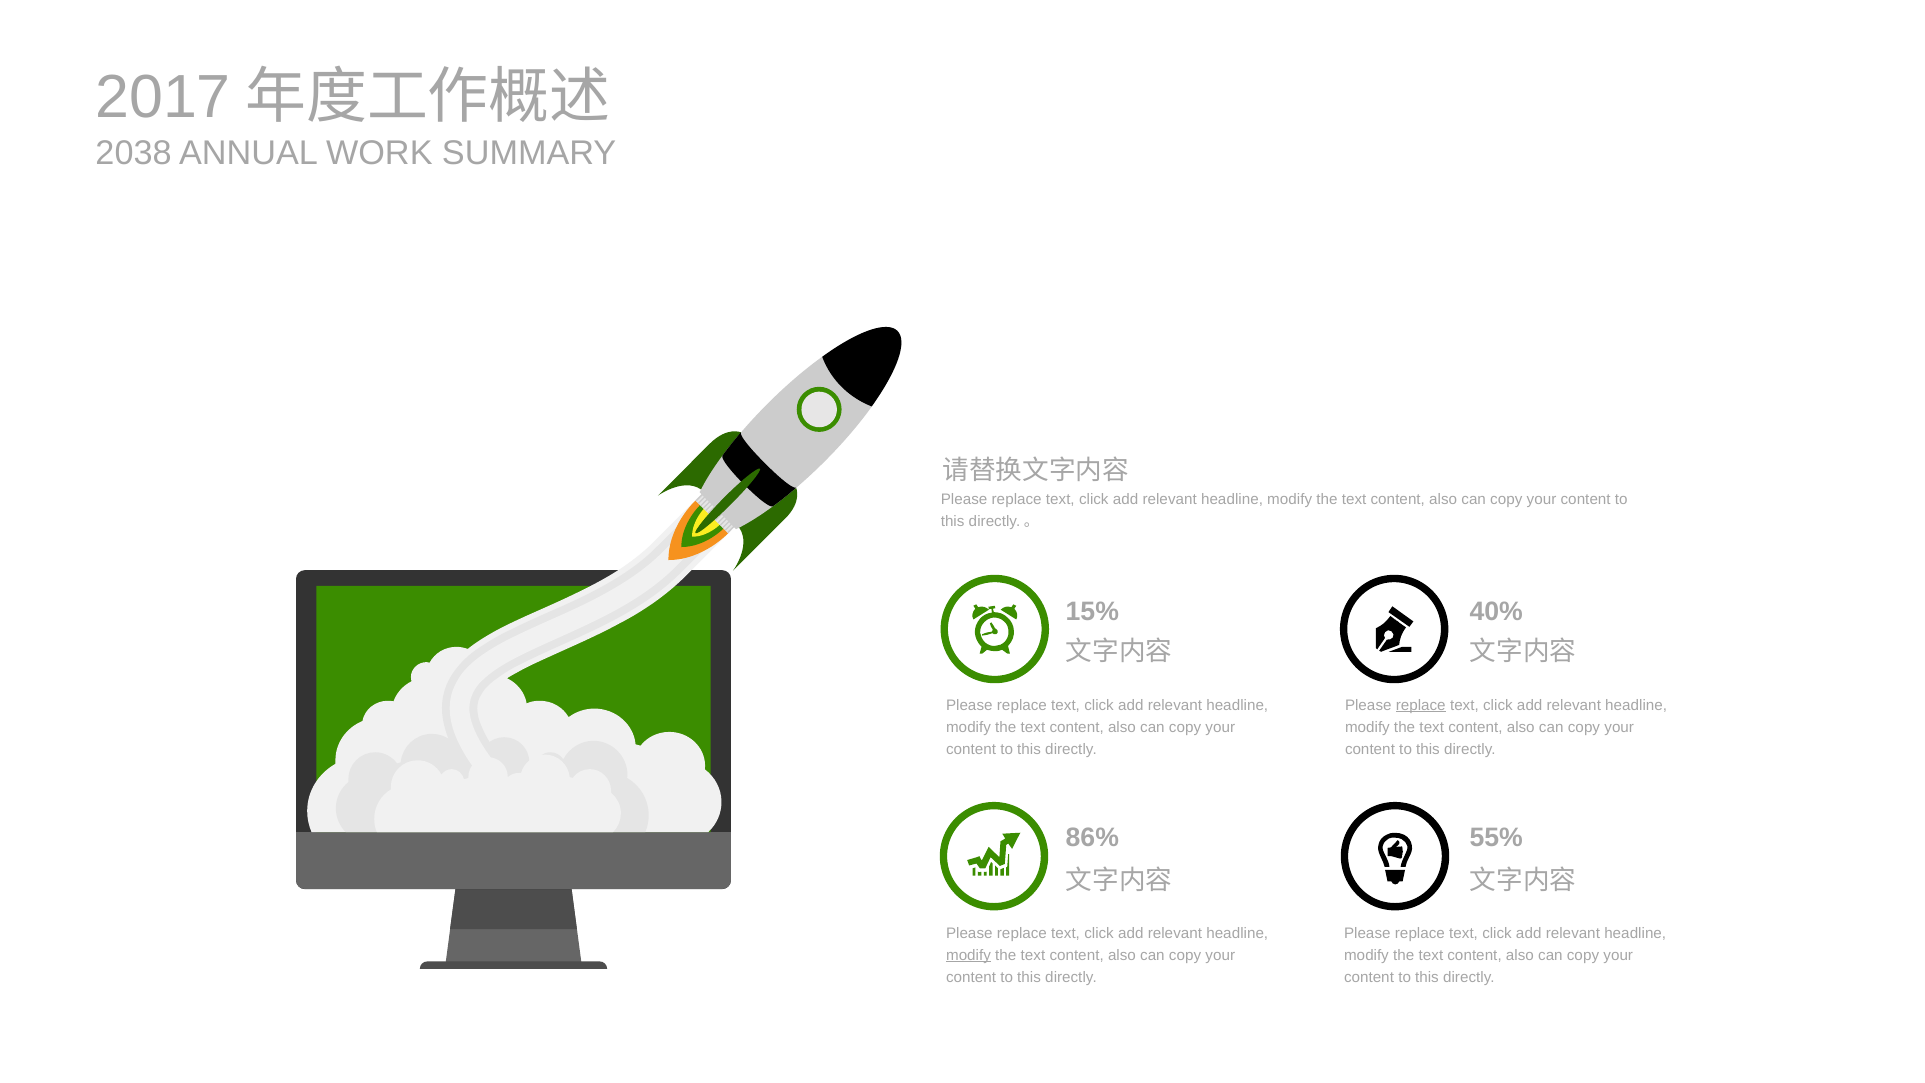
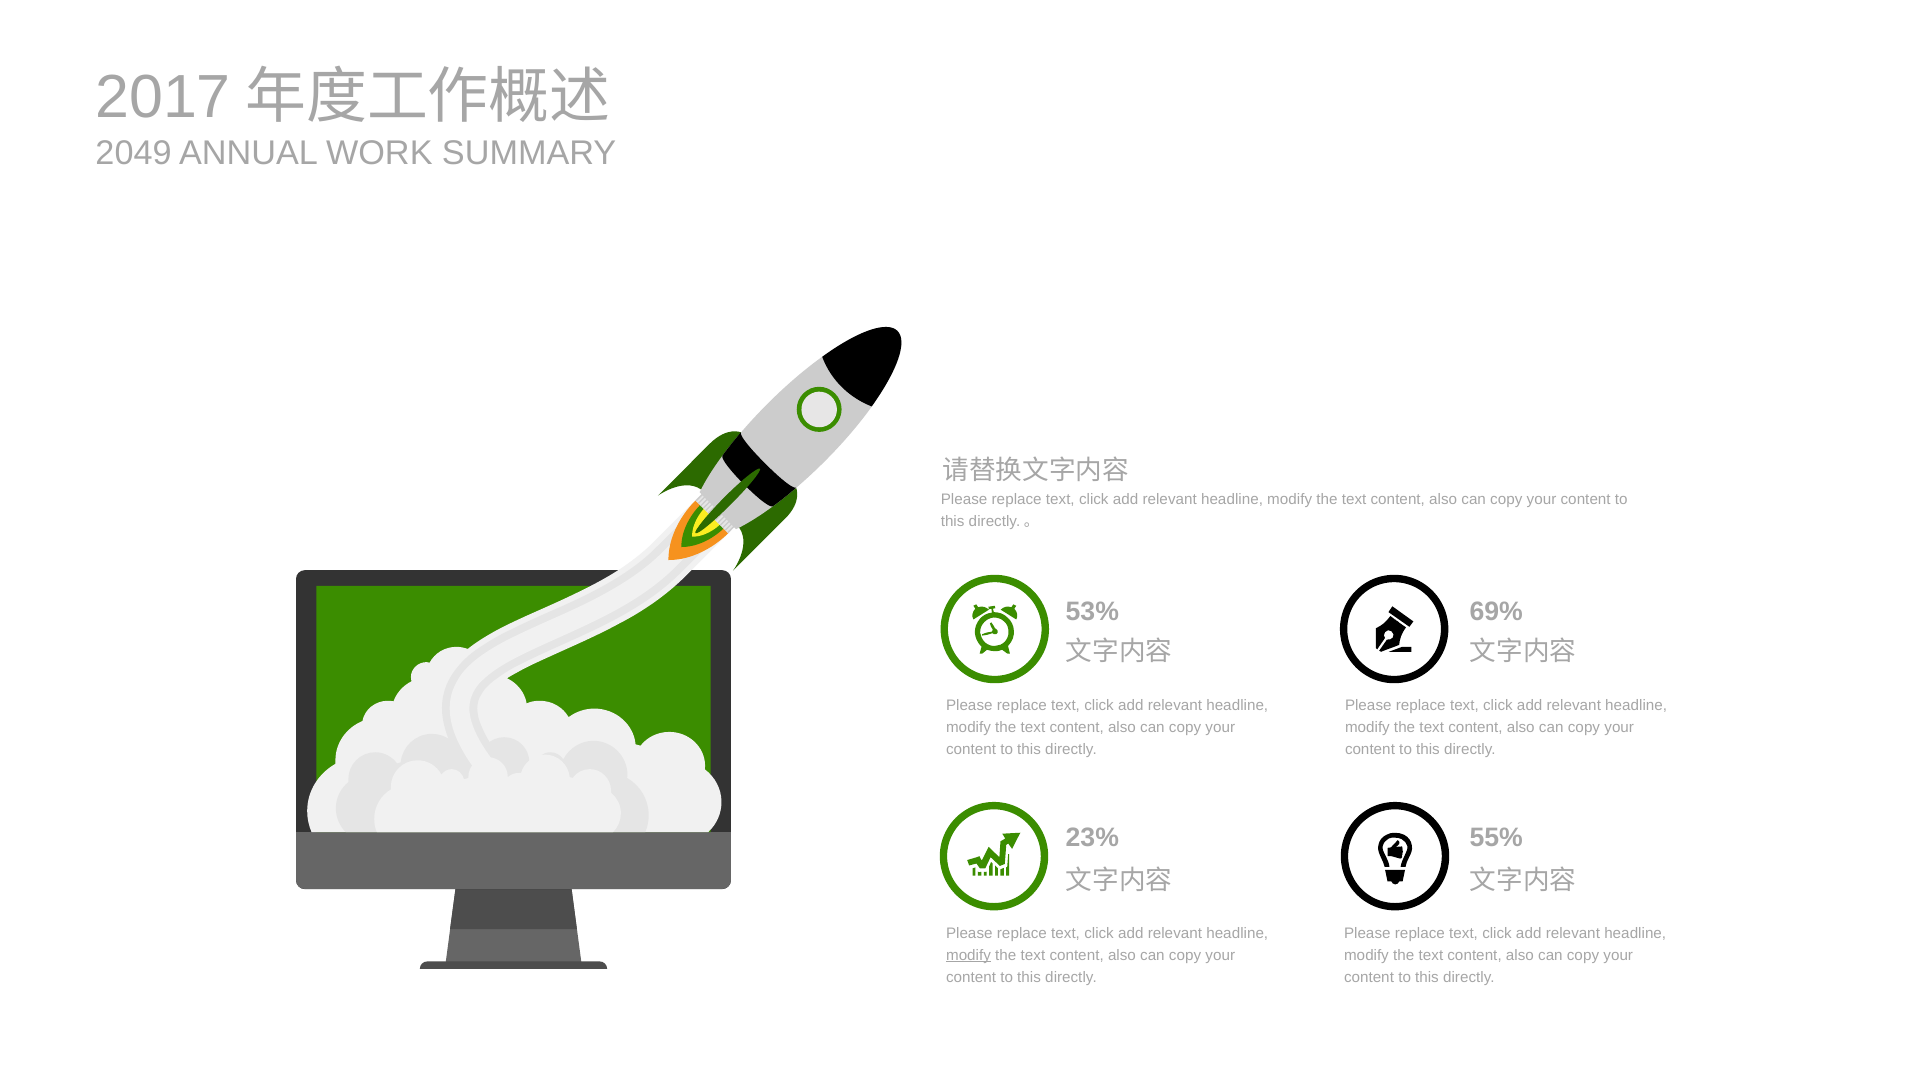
2038: 2038 -> 2049
15%: 15% -> 53%
40%: 40% -> 69%
replace at (1421, 705) underline: present -> none
86%: 86% -> 23%
